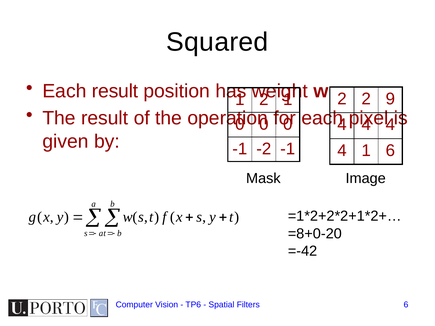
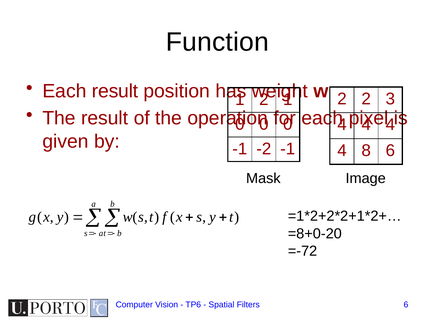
Squared: Squared -> Function
9: 9 -> 3
4 1: 1 -> 8
=-42: =-42 -> =-72
